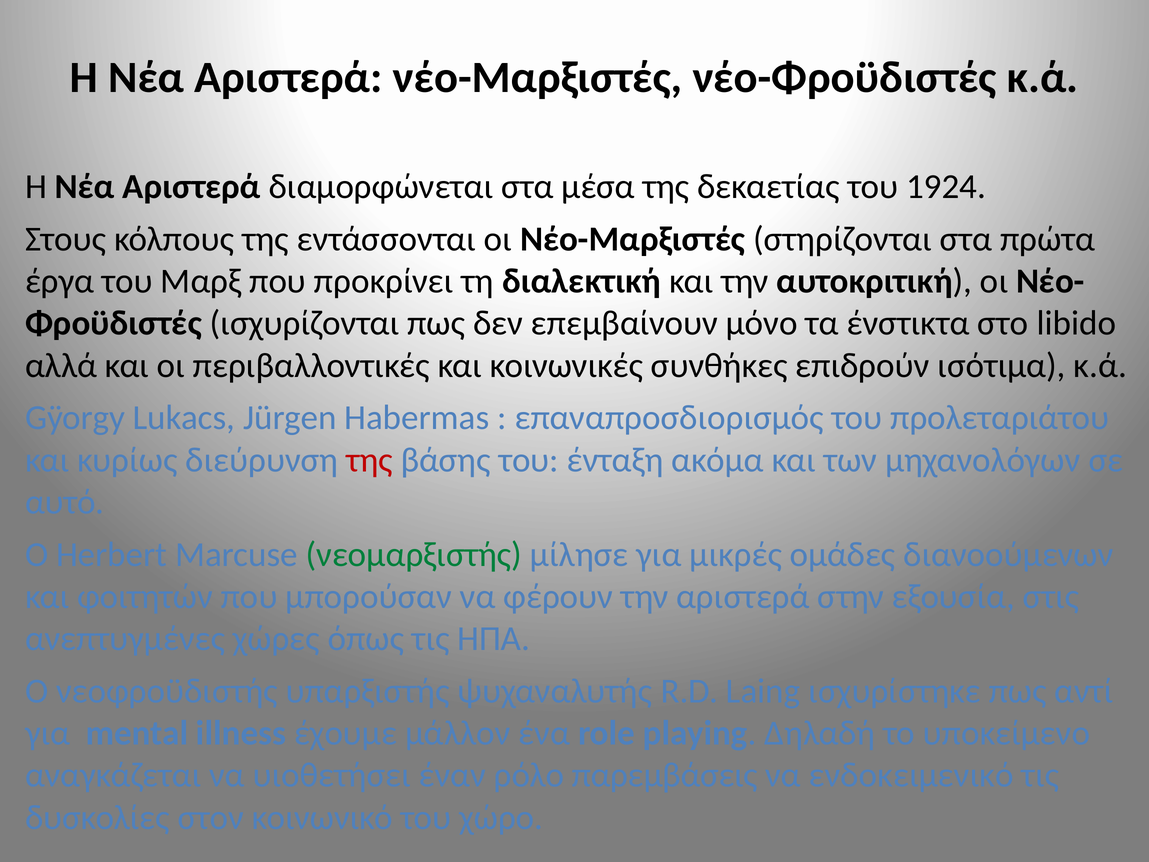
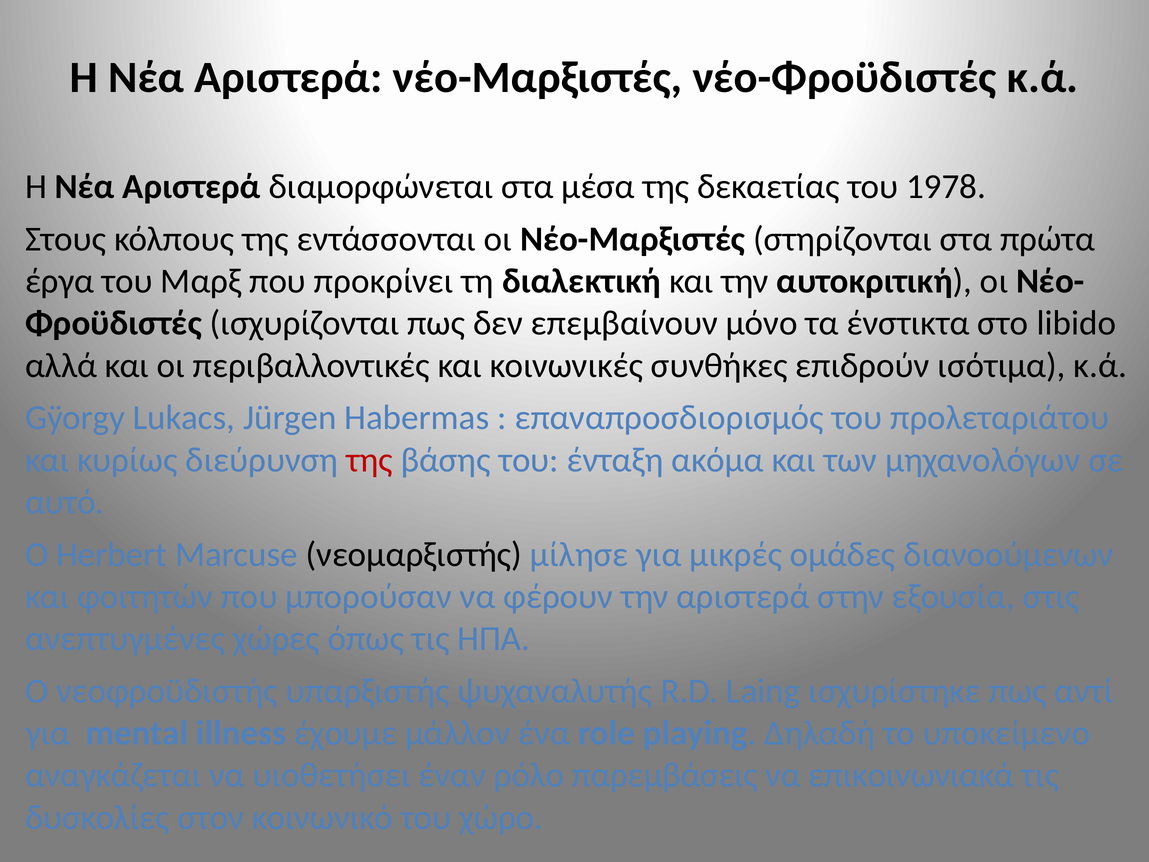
1924: 1924 -> 1978
νεομαρξιστής colour: green -> black
ενδοκειμενικό: ενδοκειμενικό -> επικοινωνιακά
